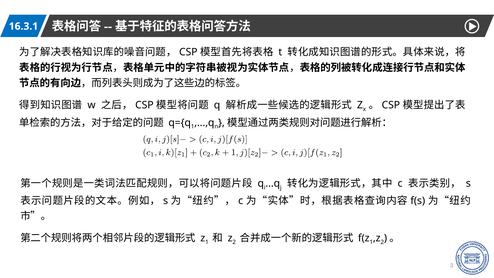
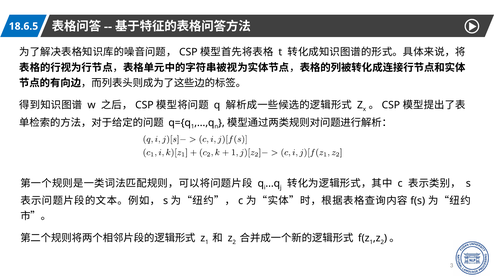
16.3.1: 16.3.1 -> 18.6.5
